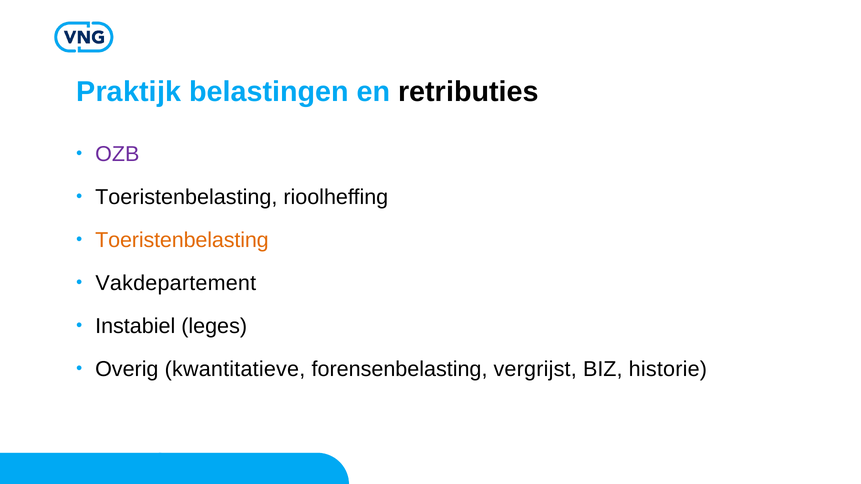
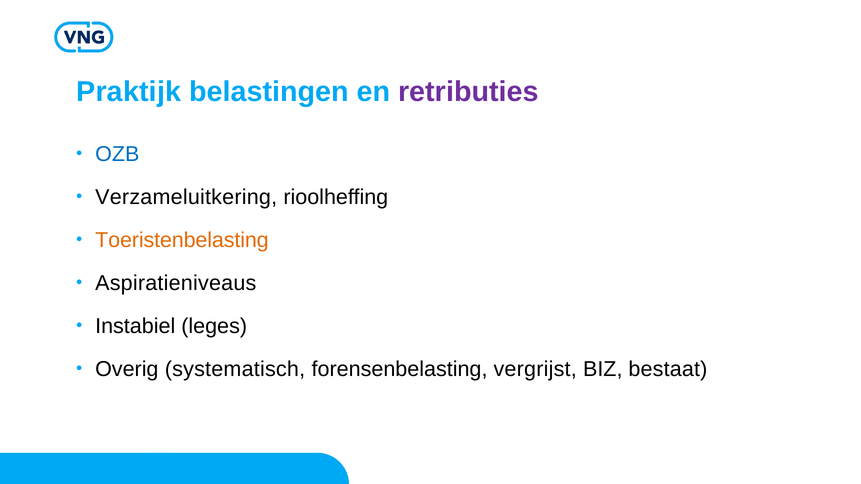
retributies colour: black -> purple
OZB colour: purple -> blue
Toeristenbelasting at (186, 197): Toeristenbelasting -> Verzameluitkering
Vakdepartement: Vakdepartement -> Aspiratieniveaus
kwantitatieve: kwantitatieve -> systematisch
historie: historie -> bestaat
